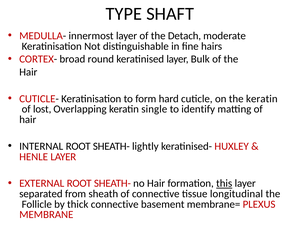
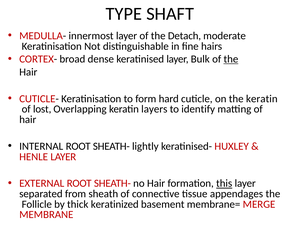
round: round -> dense
the at (231, 59) underline: none -> present
single: single -> layers
longitudinal: longitudinal -> appendages
thick connective: connective -> keratinized
PLEXUS: PLEXUS -> MERGE
